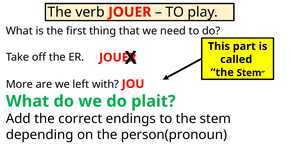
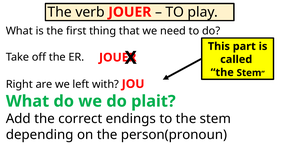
More: More -> Right
